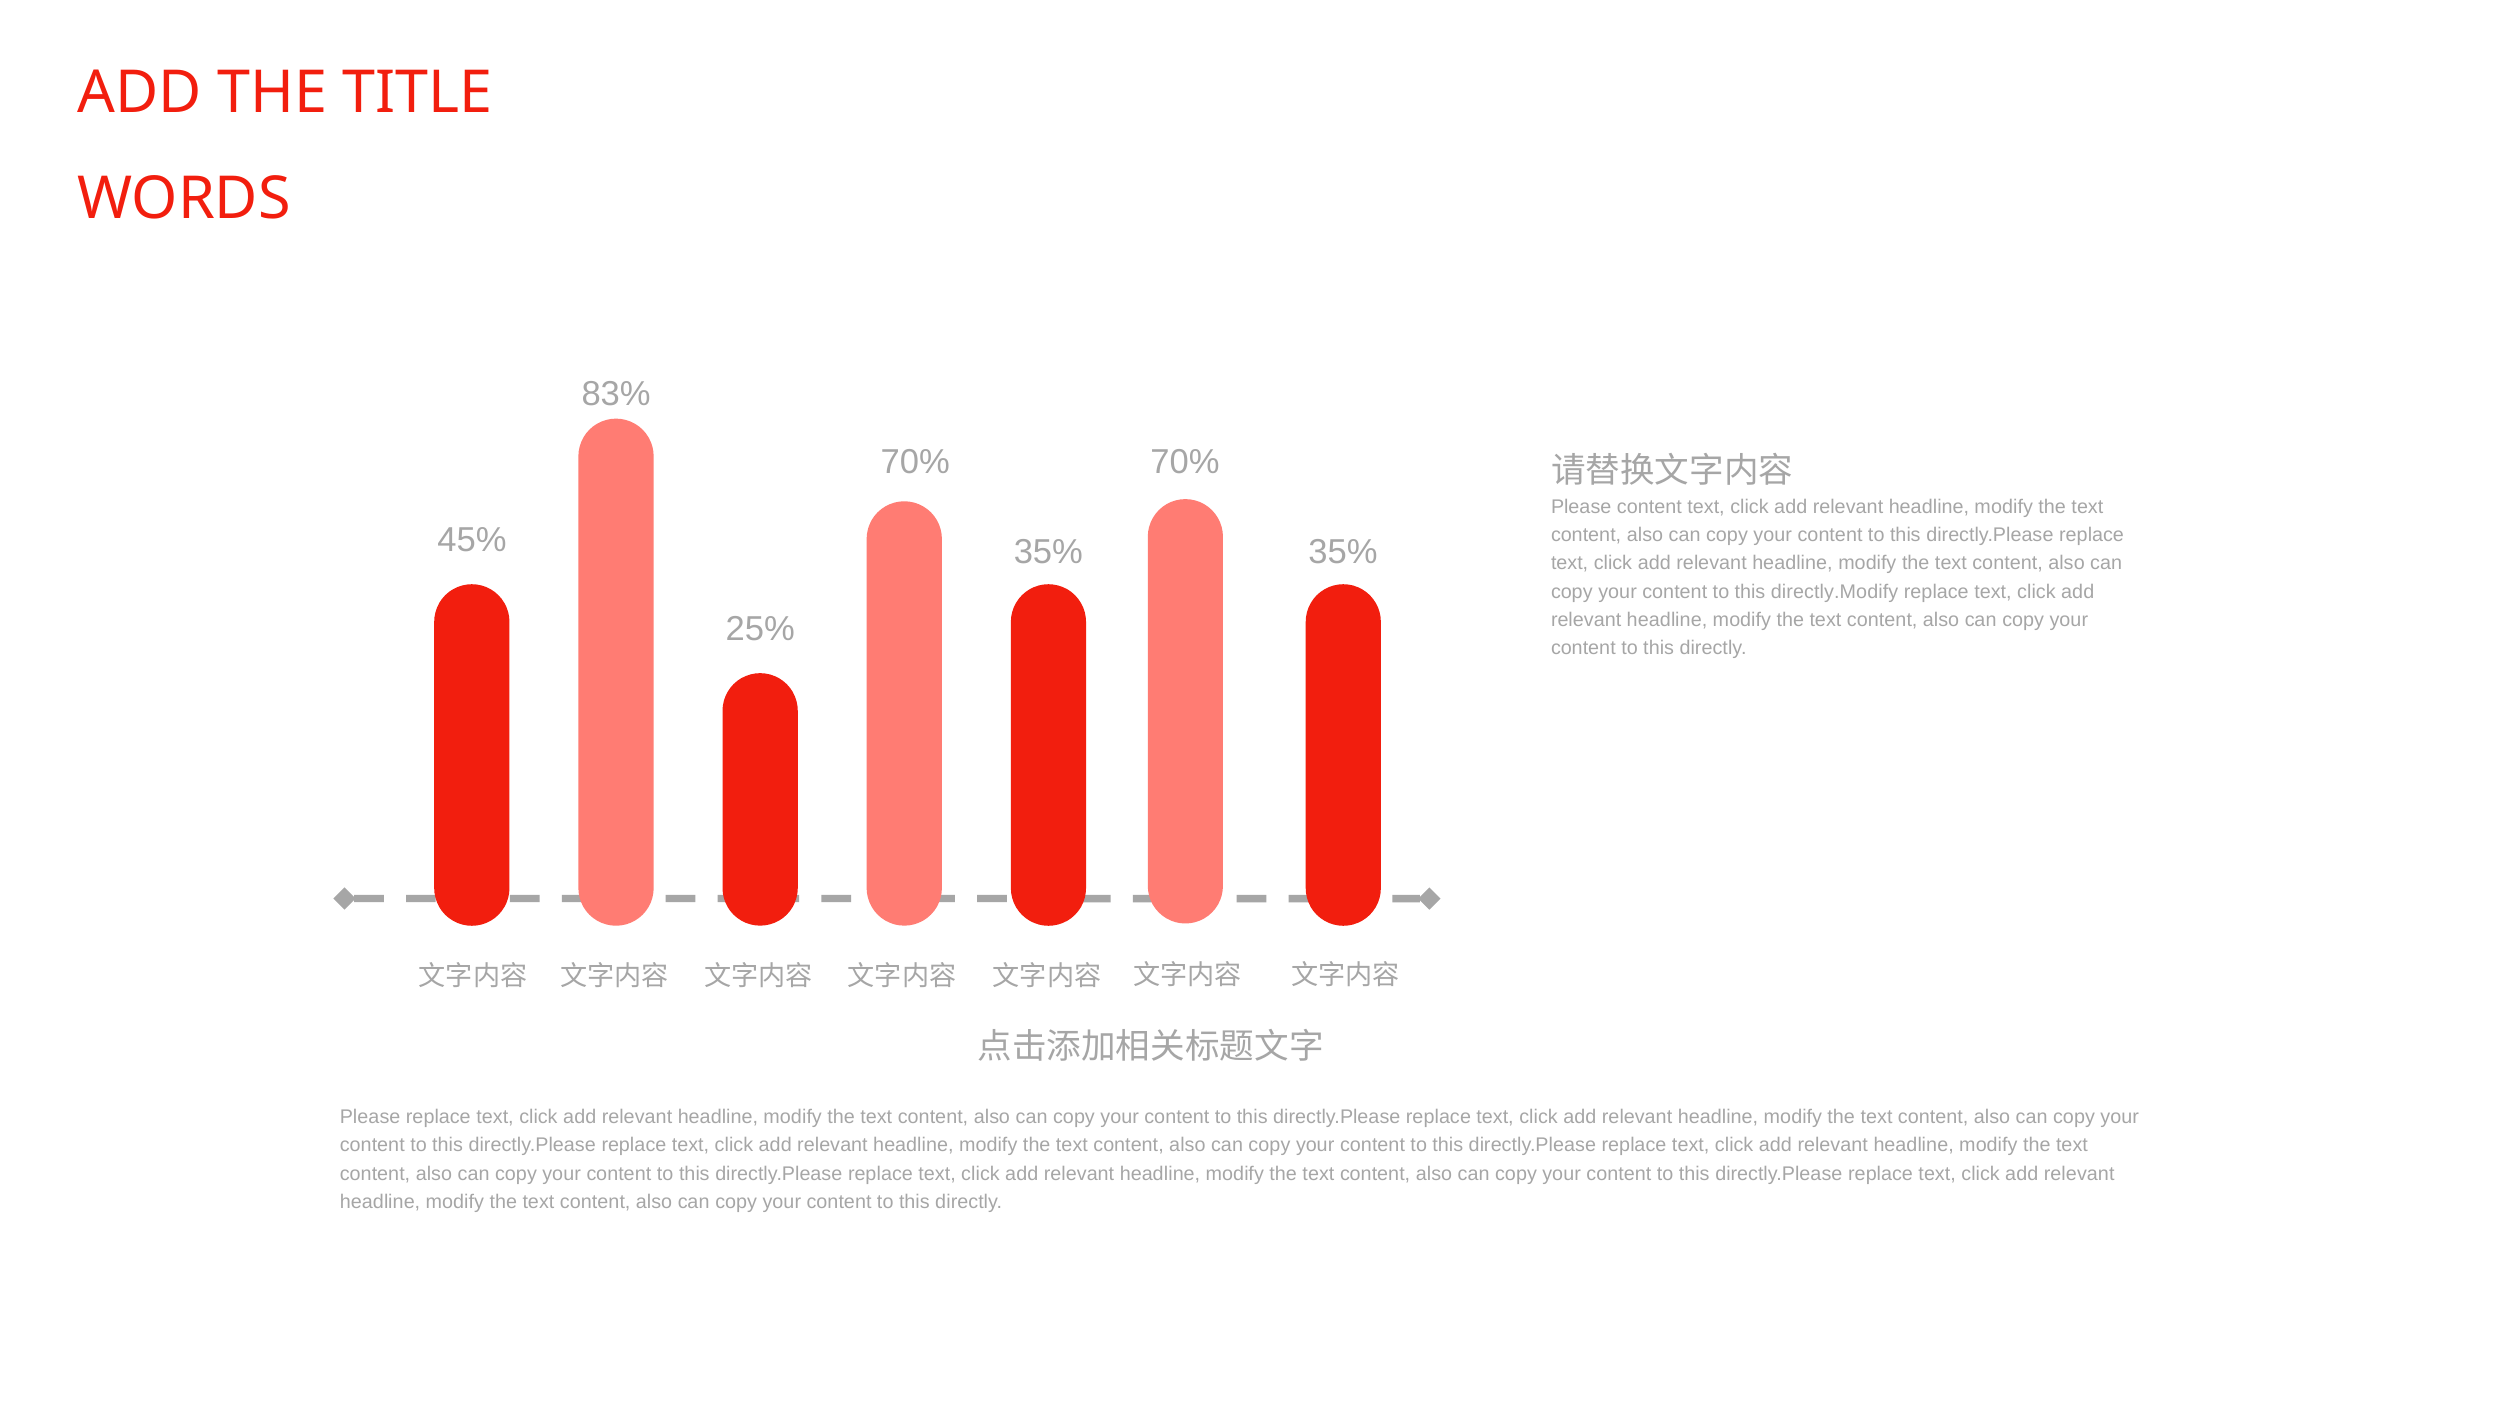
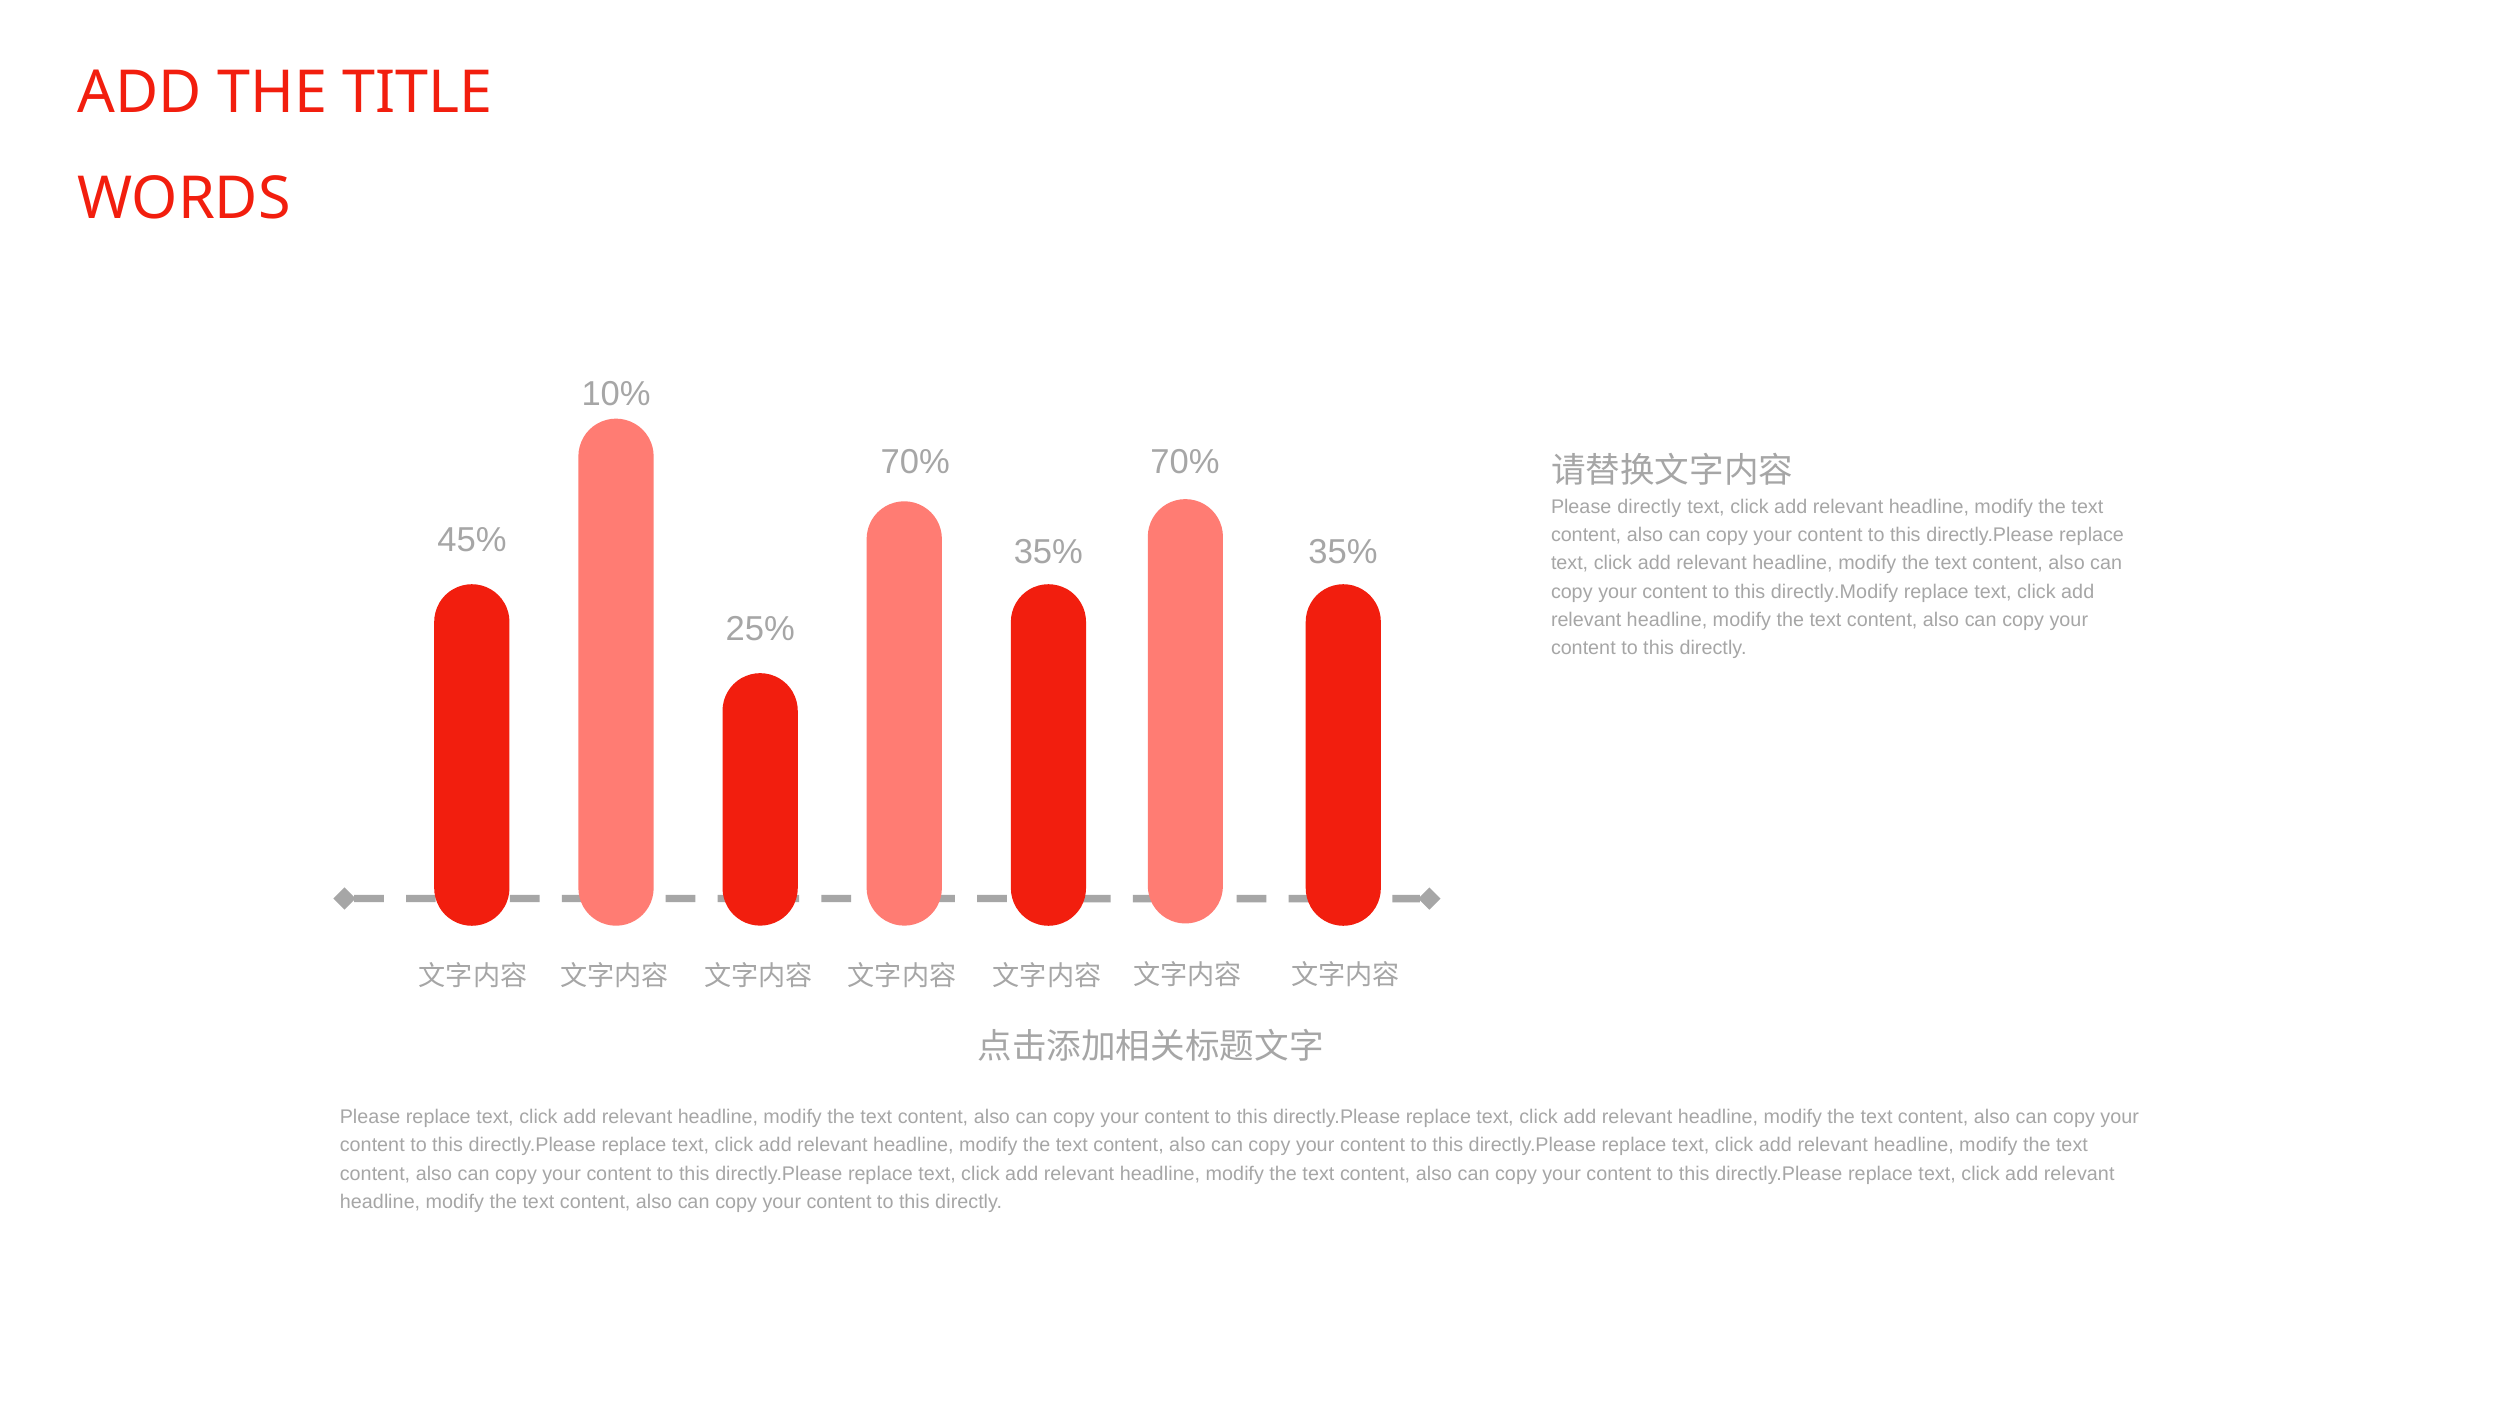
83%: 83% -> 10%
Please content: content -> directly
